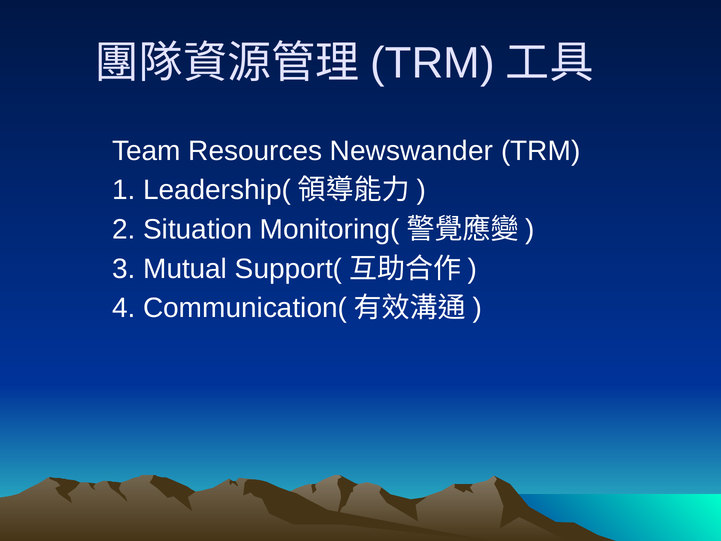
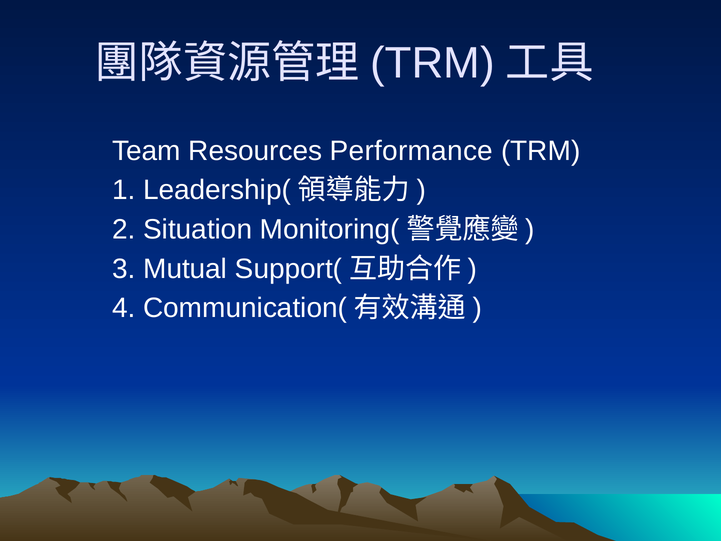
Newswander: Newswander -> Performance
